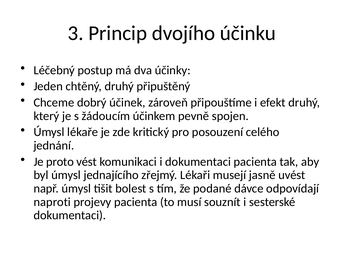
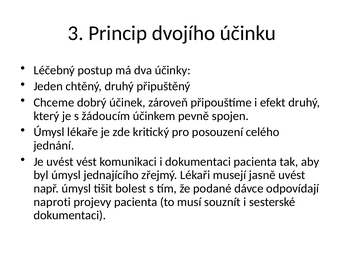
Je proto: proto -> uvést
